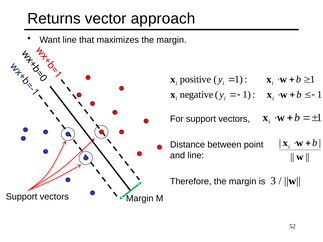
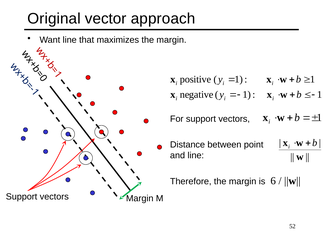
Returns: Returns -> Original
3: 3 -> 6
